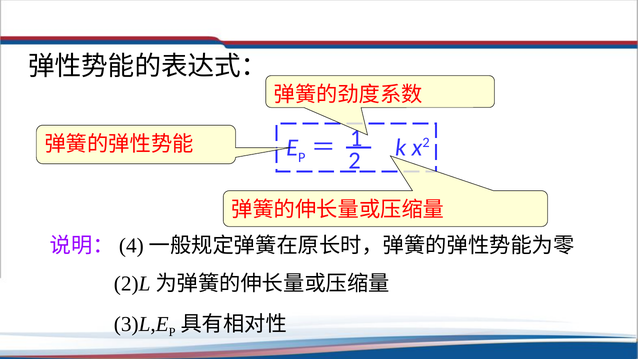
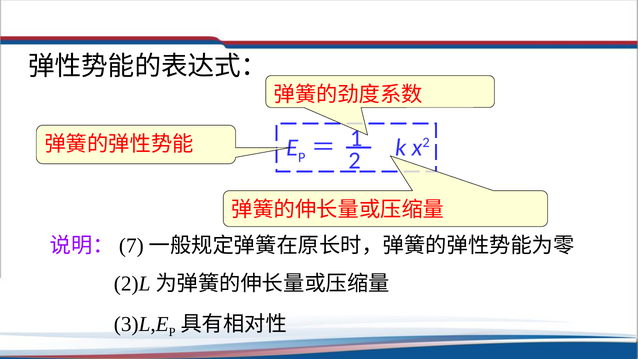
4: 4 -> 7
